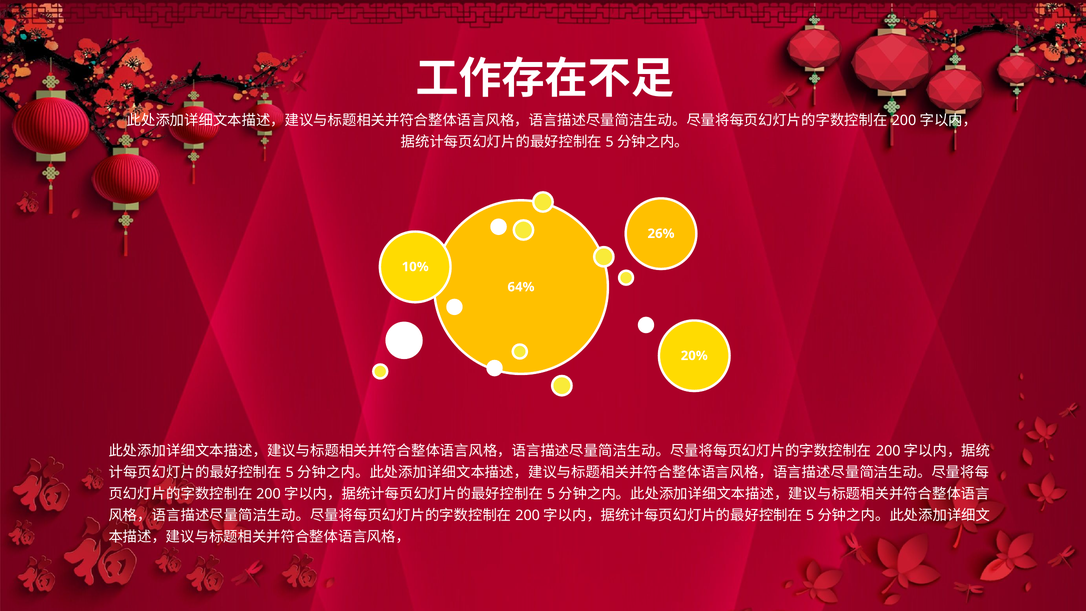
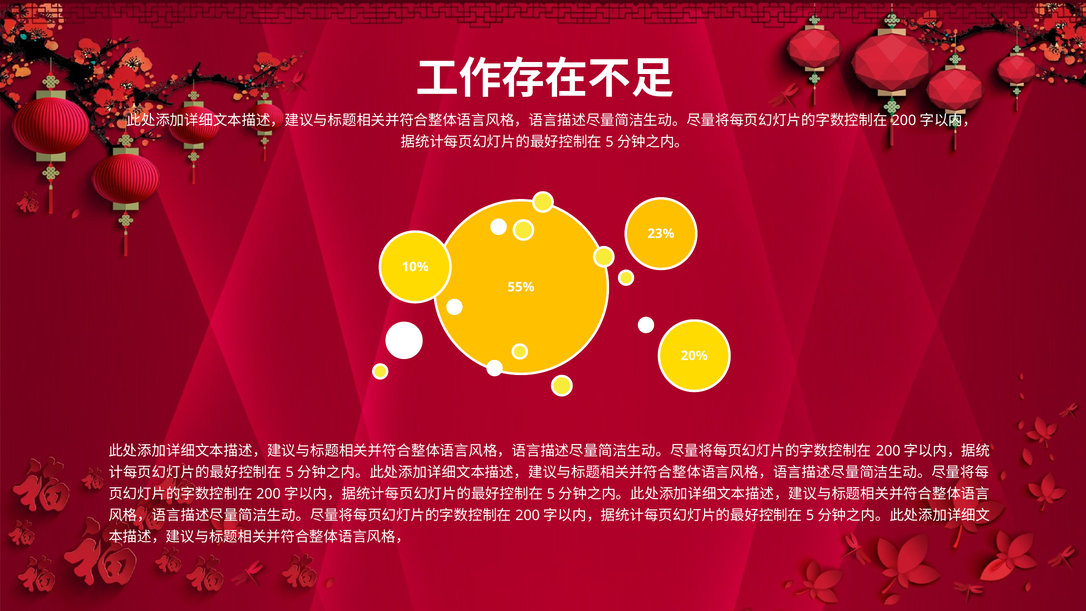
26%: 26% -> 23%
64%: 64% -> 55%
